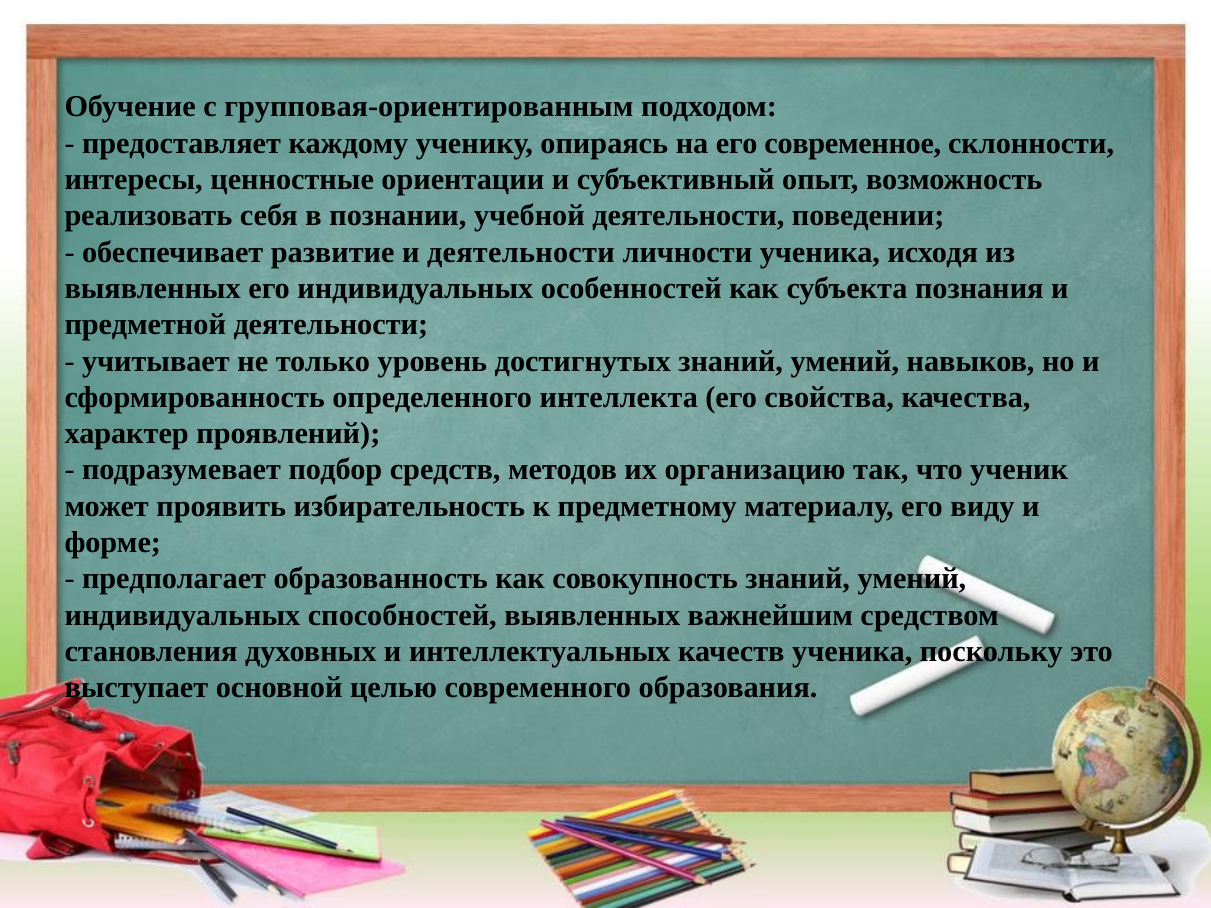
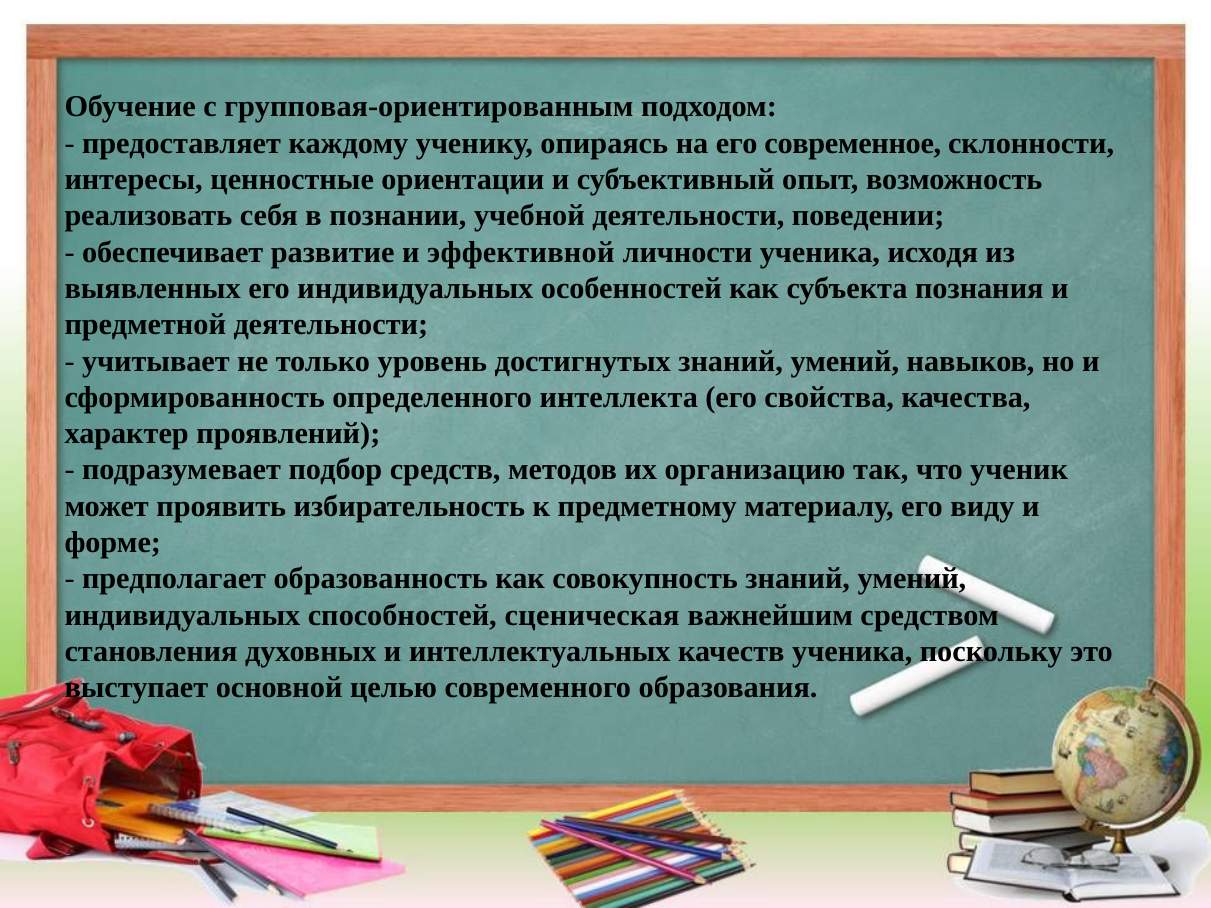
и деятельности: деятельности -> эффективной
способностей выявленных: выявленных -> сценическая
